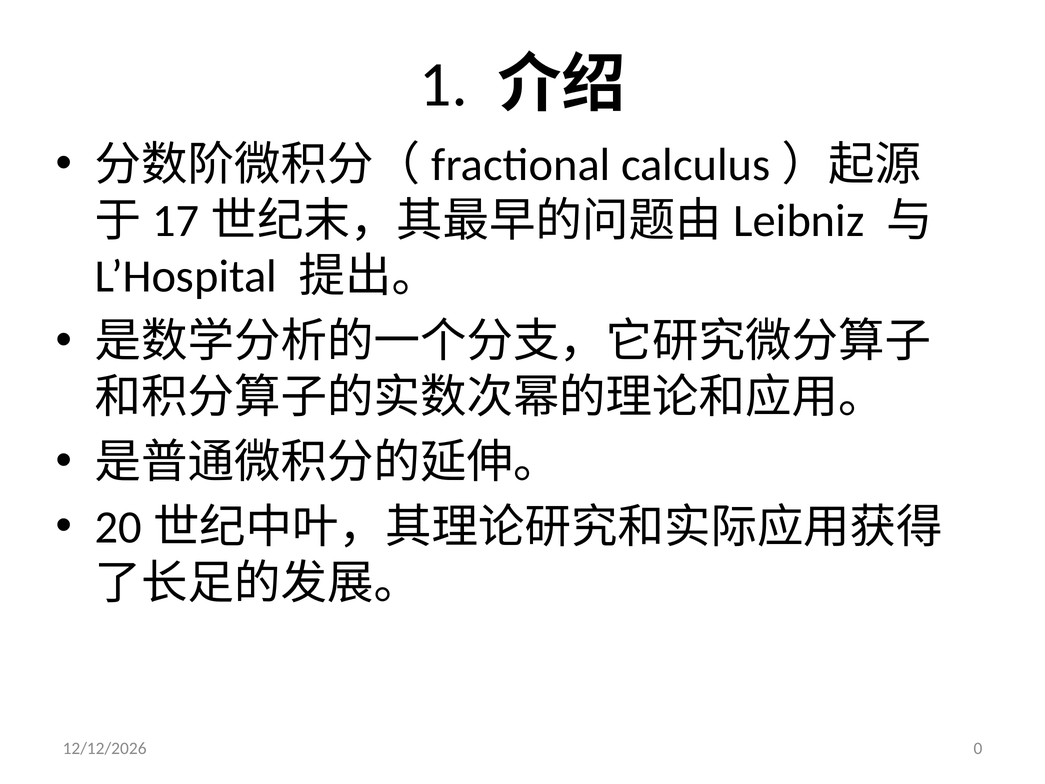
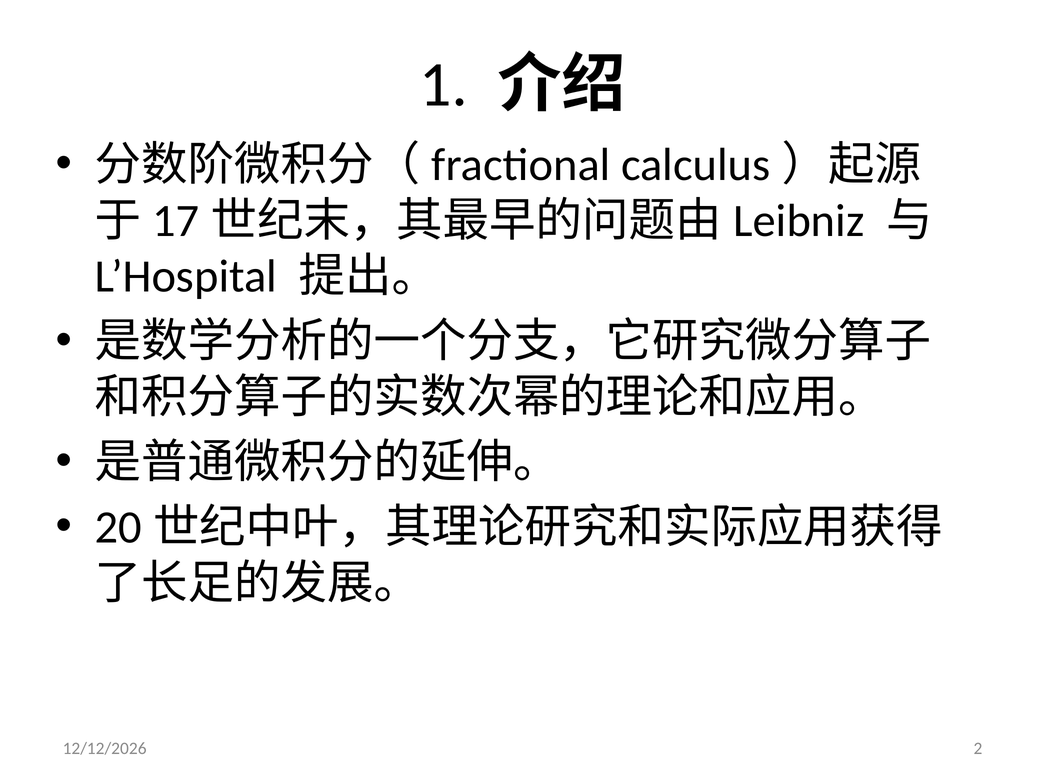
0: 0 -> 2
